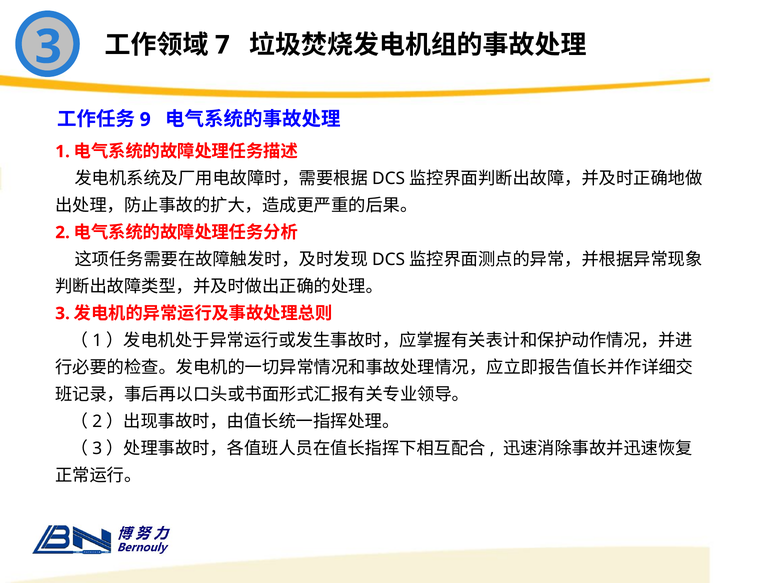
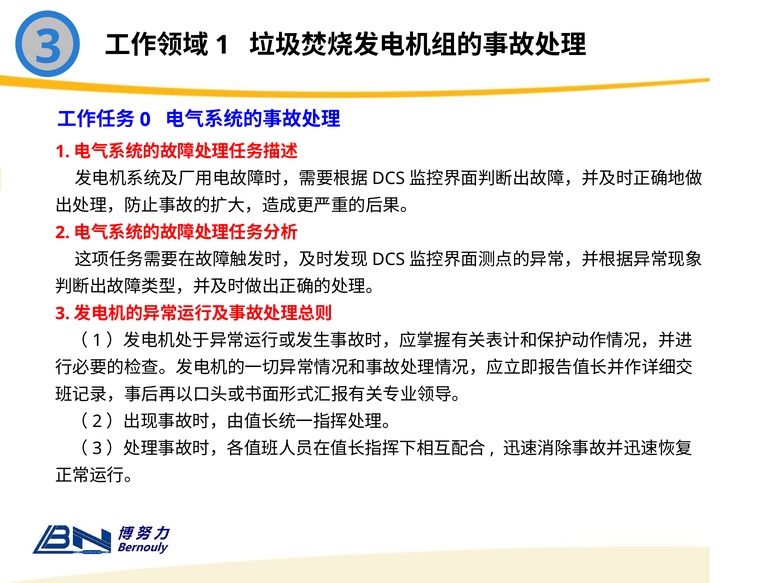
7 at (222, 45): 7 -> 1
9: 9 -> 0
